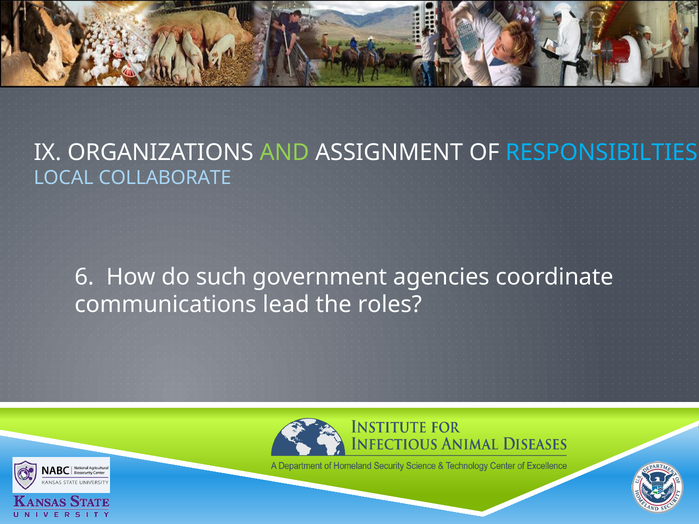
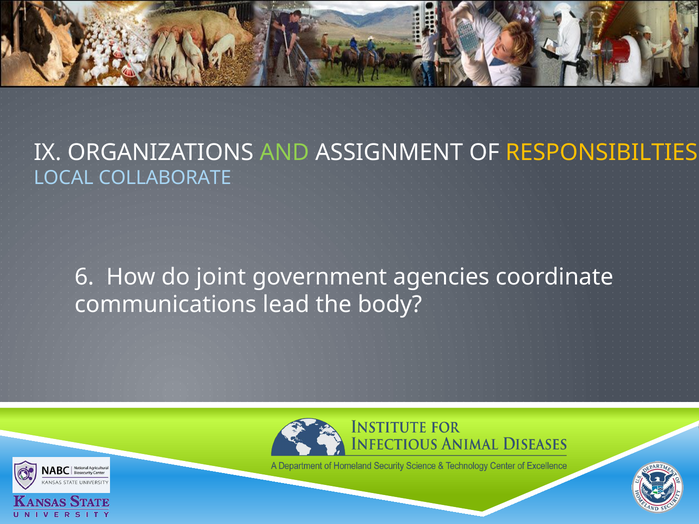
RESPONSIBILTIES colour: light blue -> yellow
such: such -> joint
roles: roles -> body
